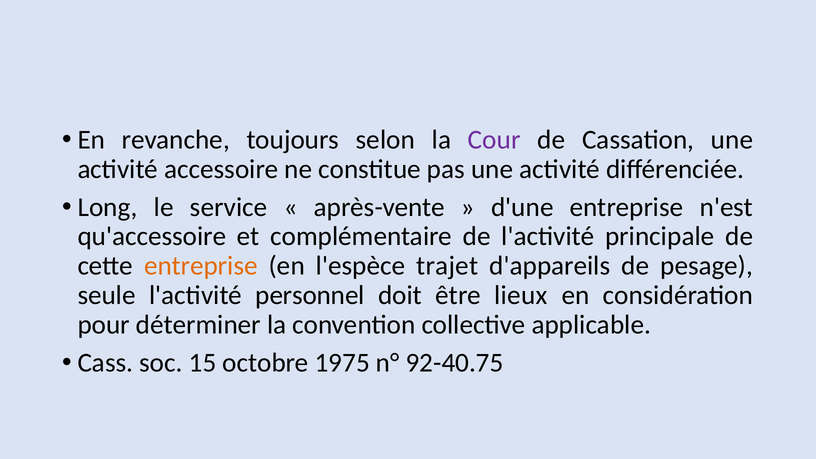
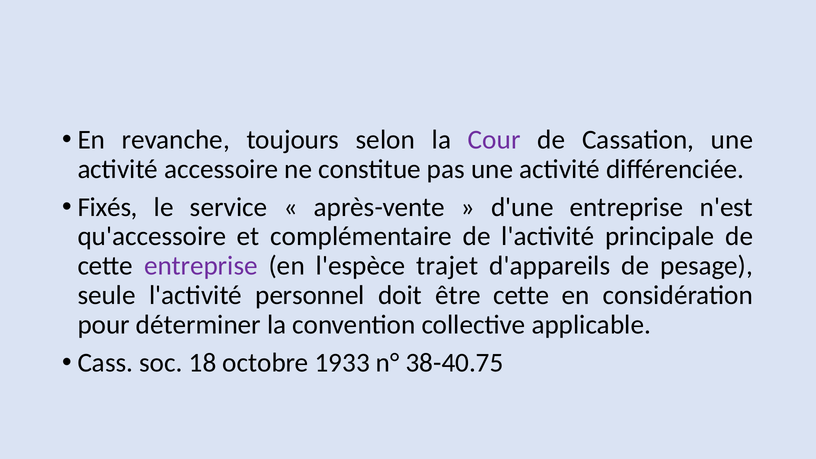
Long: Long -> Fixés
entreprise at (201, 266) colour: orange -> purple
être lieux: lieux -> cette
15: 15 -> 18
1975: 1975 -> 1933
92-40.75: 92-40.75 -> 38-40.75
